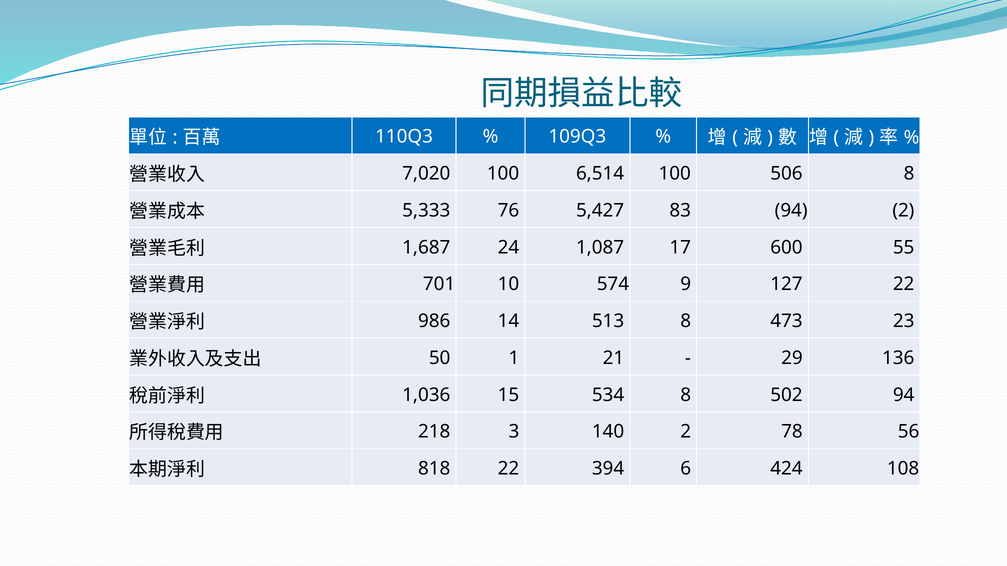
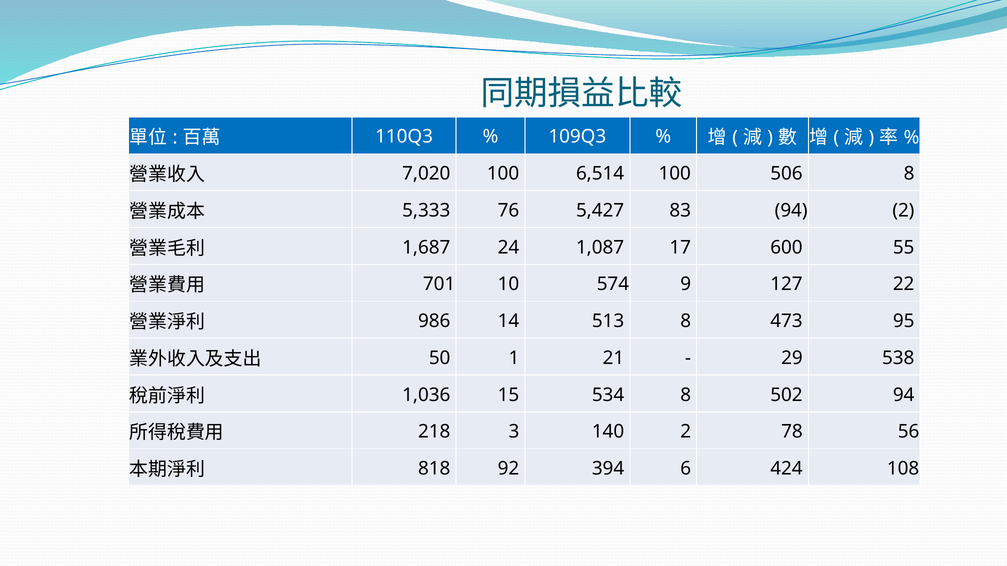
23: 23 -> 95
136: 136 -> 538
818 22: 22 -> 92
